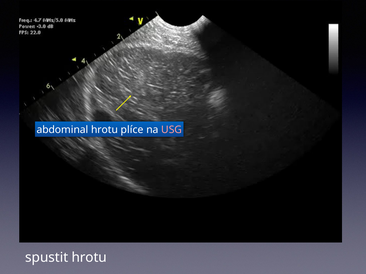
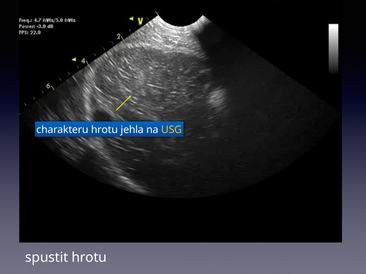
abdominal: abdominal -> charakteru
plíce: plíce -> jehla
USG colour: pink -> yellow
